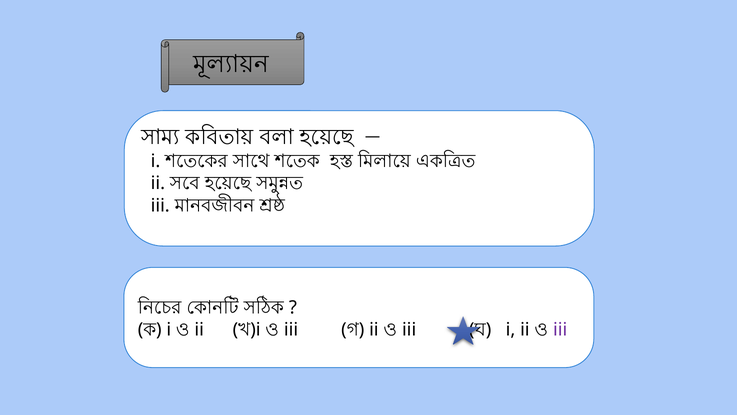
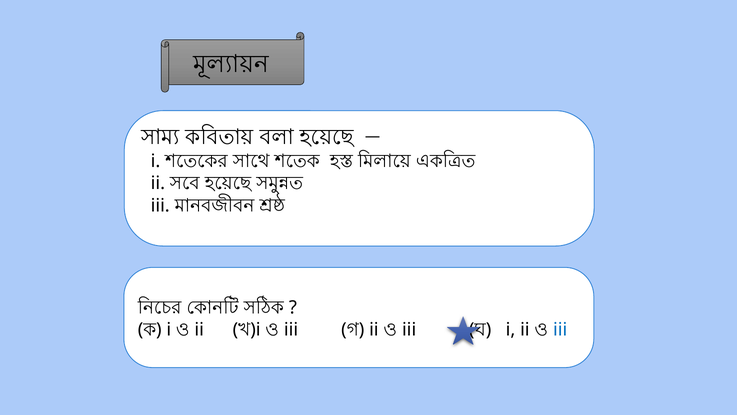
iii at (560, 329) colour: purple -> blue
